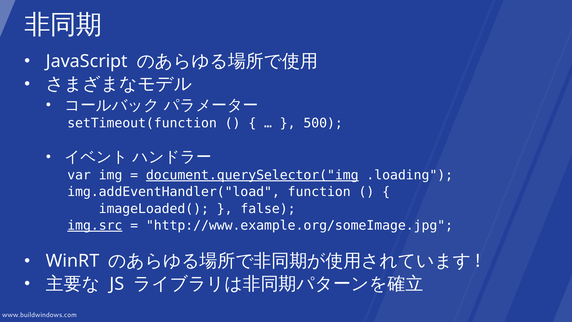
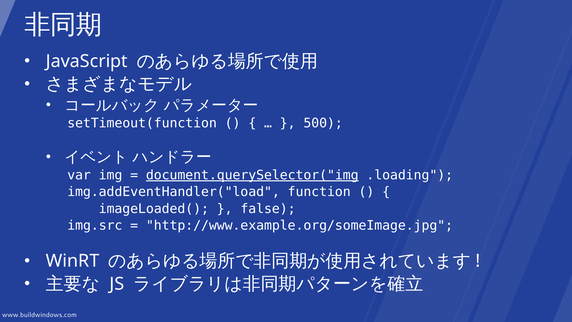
img.src underline: present -> none
